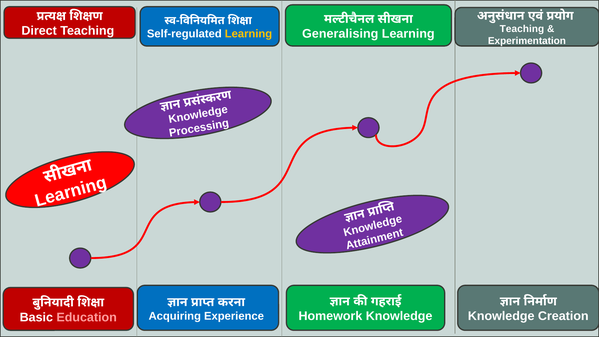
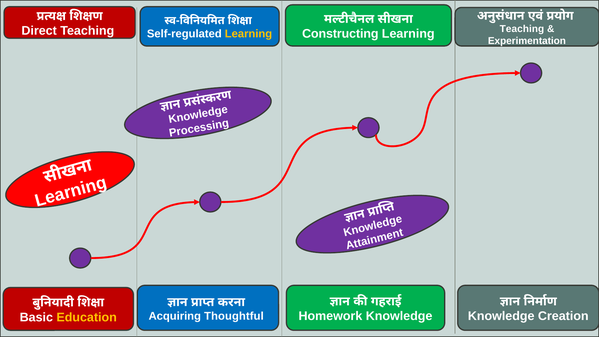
Generalising: Generalising -> Constructing
Experience: Experience -> Thoughtful
Education colour: pink -> yellow
